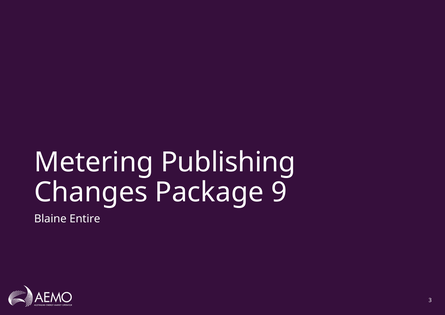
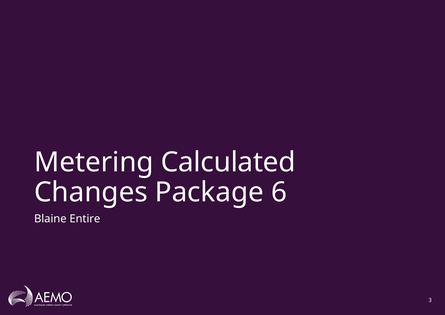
Publishing: Publishing -> Calculated
9: 9 -> 6
